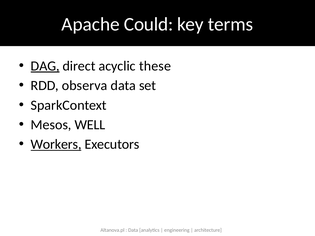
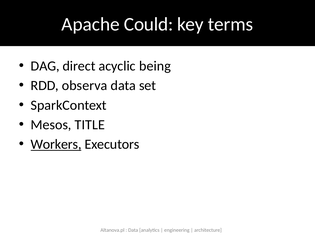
DAG underline: present -> none
these: these -> being
WELL: WELL -> TITLE
